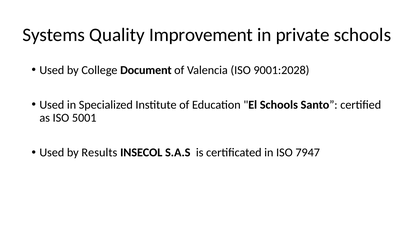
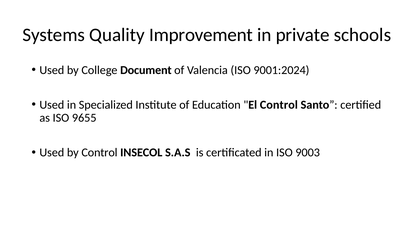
9001:2028: 9001:2028 -> 9001:2024
El Schools: Schools -> Control
5001: 5001 -> 9655
by Results: Results -> Control
7947: 7947 -> 9003
